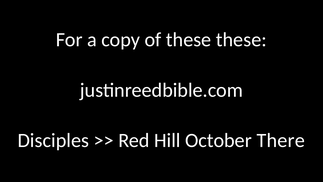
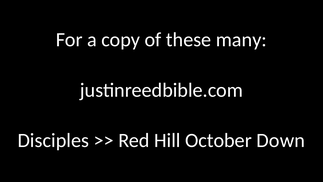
these these: these -> many
There: There -> Down
